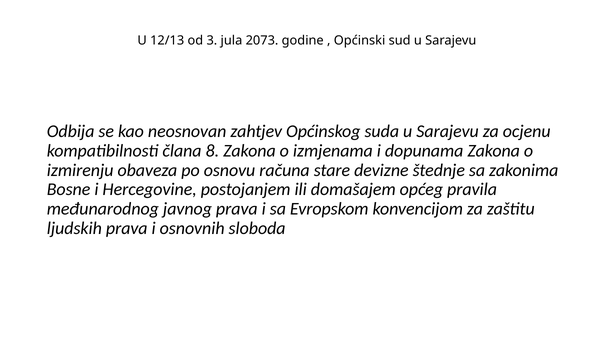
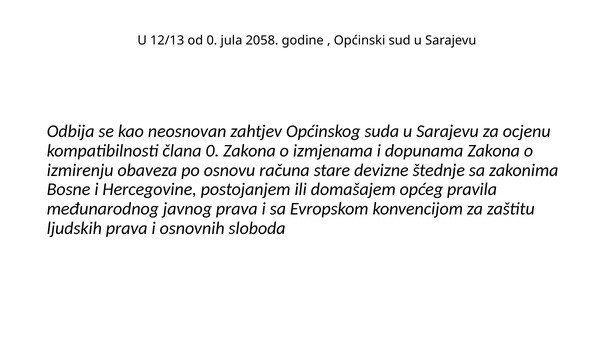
od 3: 3 -> 0
2073: 2073 -> 2058
člana 8: 8 -> 0
